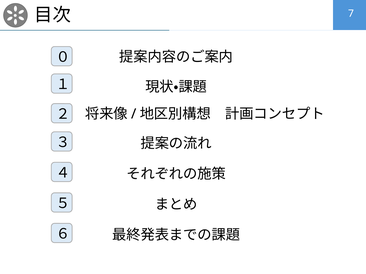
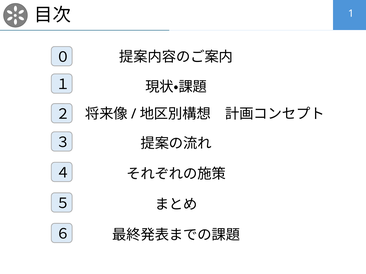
7: 7 -> 1
